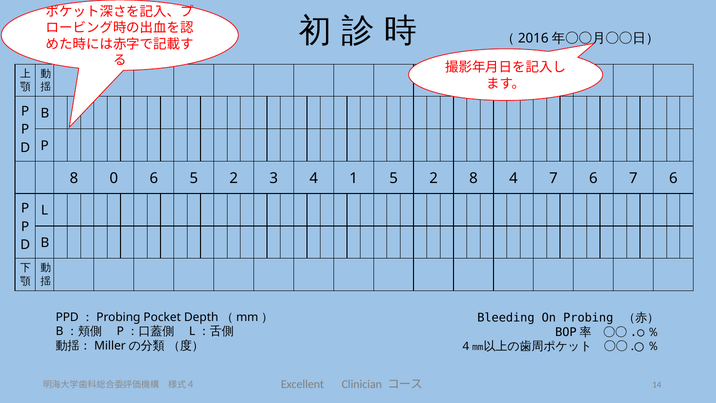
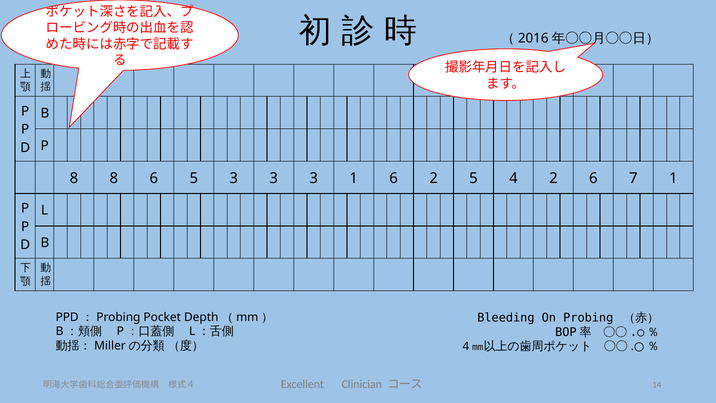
8 0: 0 -> 8
6 5 2: 2 -> 3
4 at (314, 178): 4 -> 3
1 5: 5 -> 6
2 8: 8 -> 5
4 7: 7 -> 2
6 7 6: 6 -> 1
